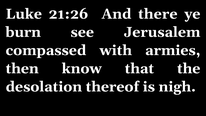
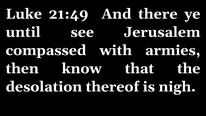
21:26: 21:26 -> 21:49
burn: burn -> until
